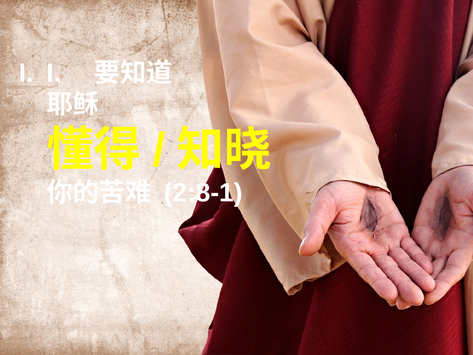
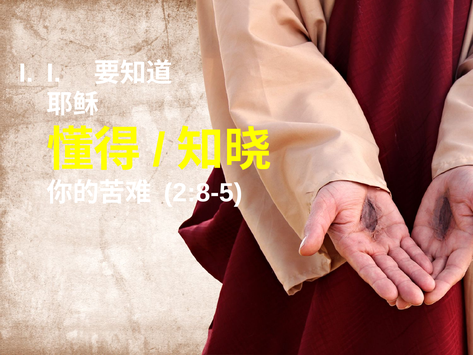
2:8-1: 2:8-1 -> 2:8-5
